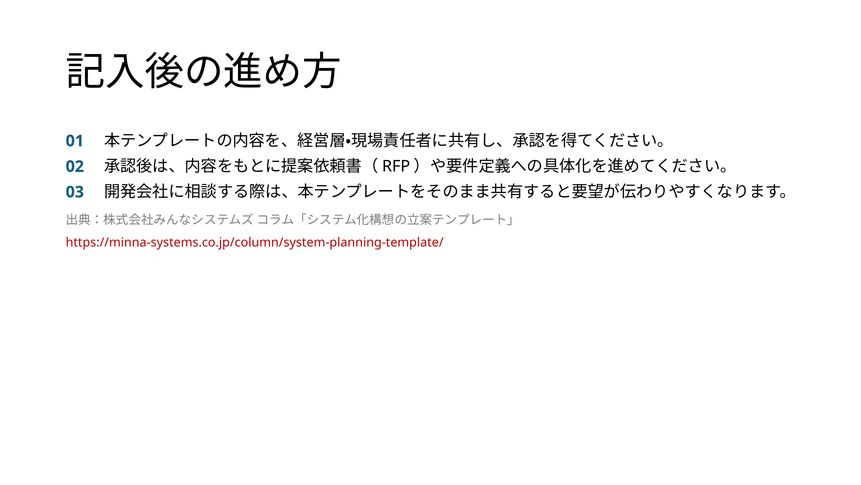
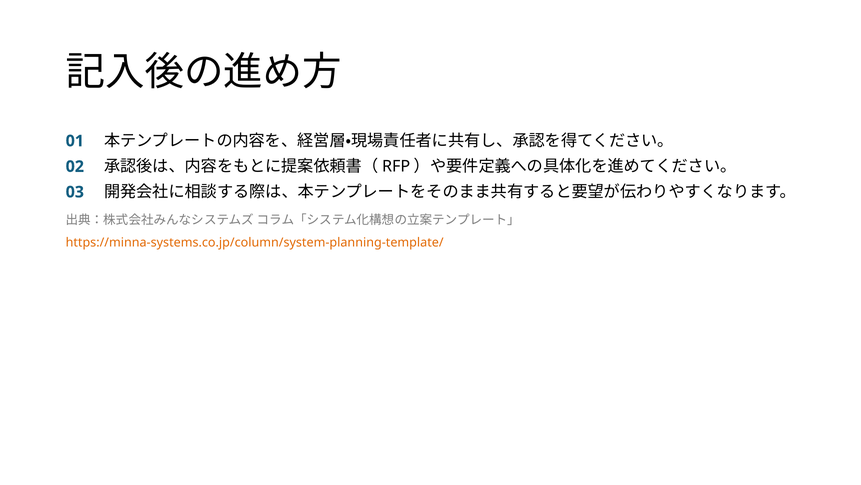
https://minna-systems.co.jp/column/system-planning-template/ colour: red -> orange
